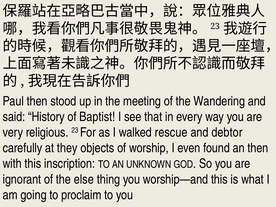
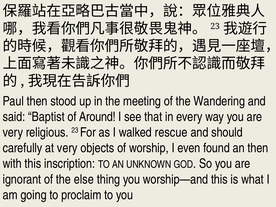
History: History -> Baptist
Baptist: Baptist -> Around
debtor: debtor -> should
at they: they -> very
